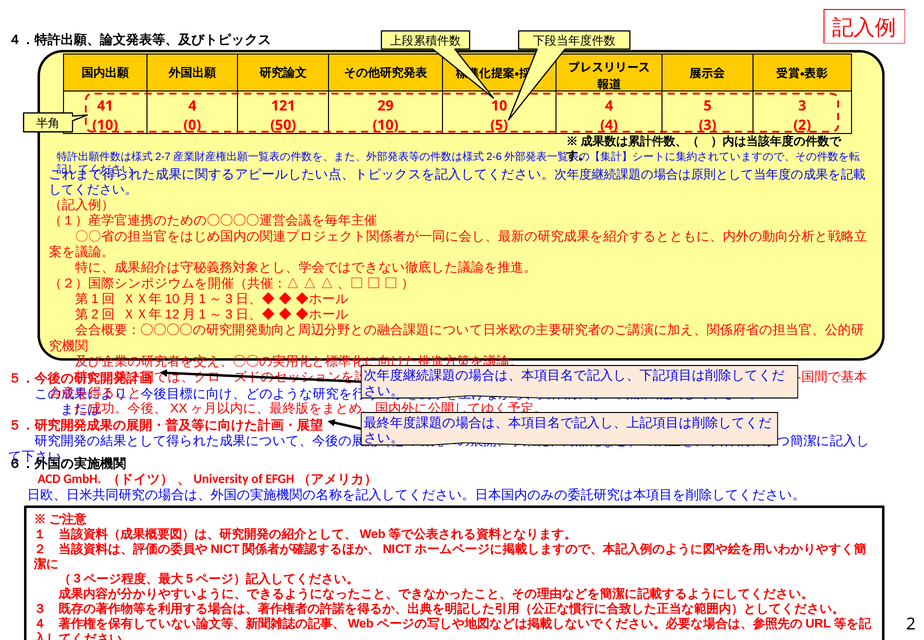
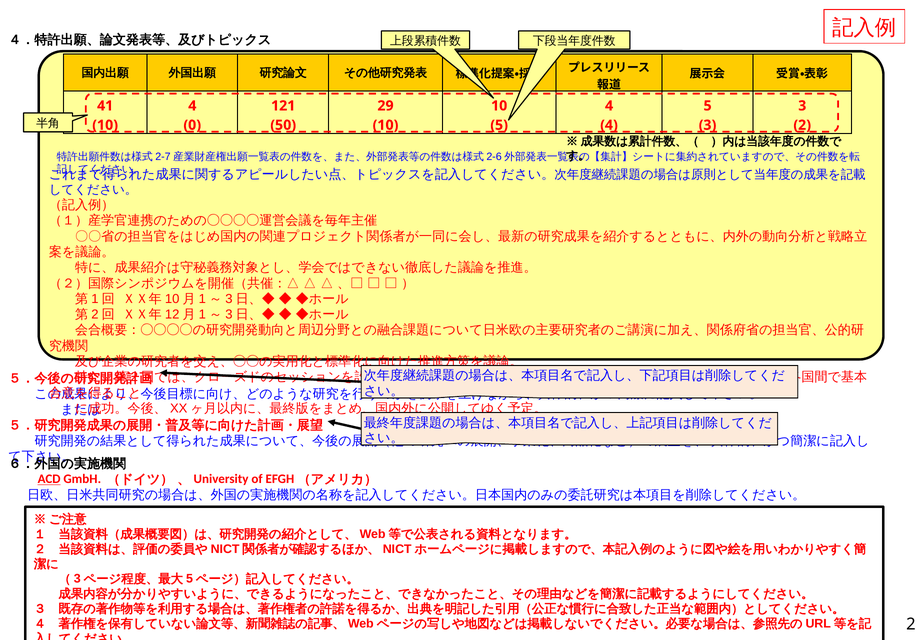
ACD underline: none -> present
